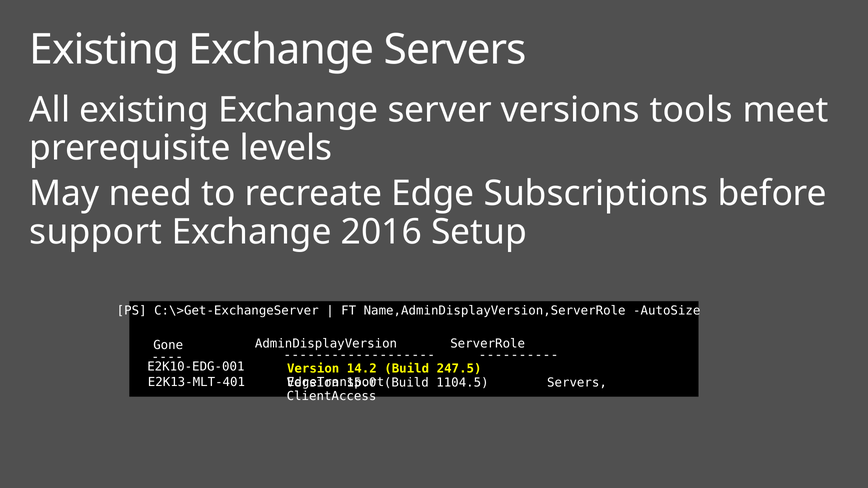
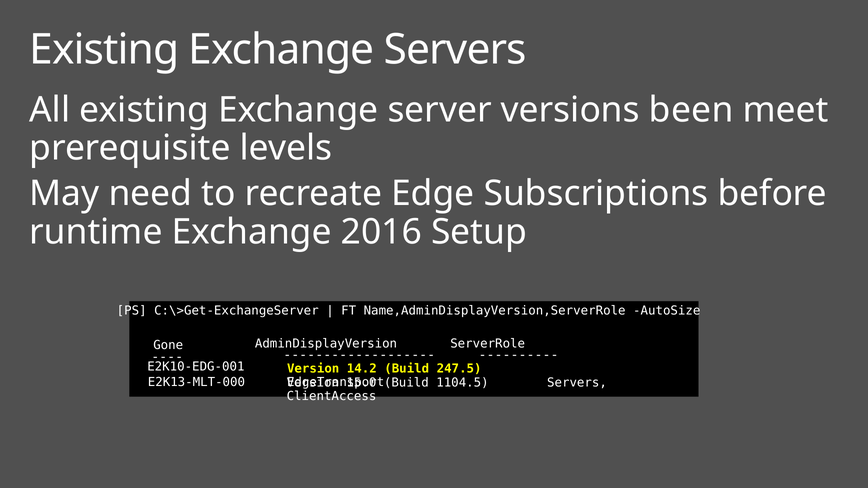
tools: tools -> been
support: support -> runtime
E2K13-MLT-401: E2K13-MLT-401 -> E2K13-MLT-000
